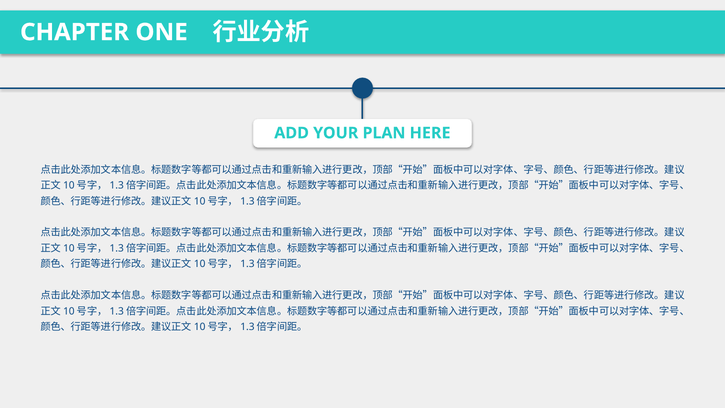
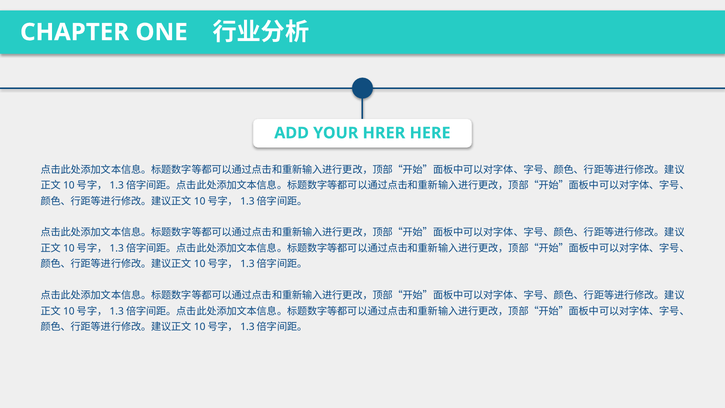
PLAN: PLAN -> HRER
